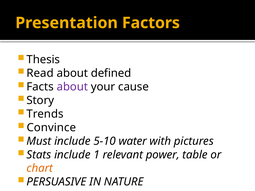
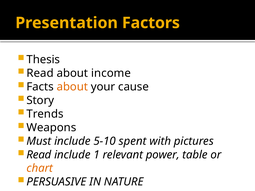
defined: defined -> income
about at (72, 87) colour: purple -> orange
Convince: Convince -> Weapons
water: water -> spent
Stats at (39, 155): Stats -> Read
